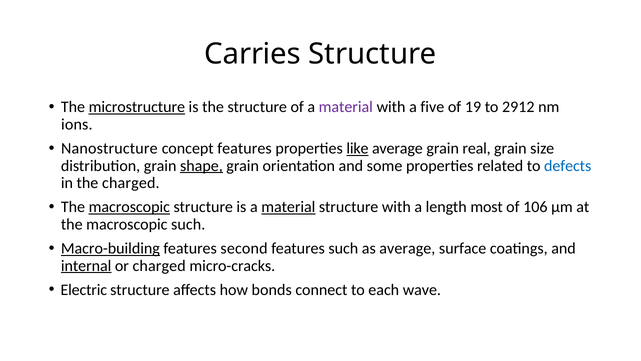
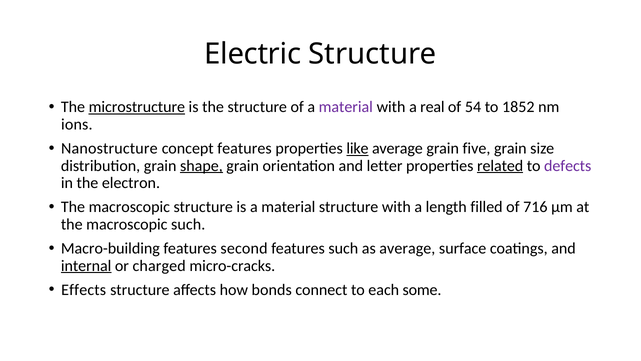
Carries: Carries -> Electric
five: five -> real
19: 19 -> 54
2912: 2912 -> 1852
real: real -> five
some: some -> letter
related underline: none -> present
defects colour: blue -> purple
the charged: charged -> electron
macroscopic at (129, 207) underline: present -> none
material at (288, 207) underline: present -> none
most: most -> filled
106: 106 -> 716
Macro-building underline: present -> none
Electric: Electric -> Effects
wave: wave -> some
